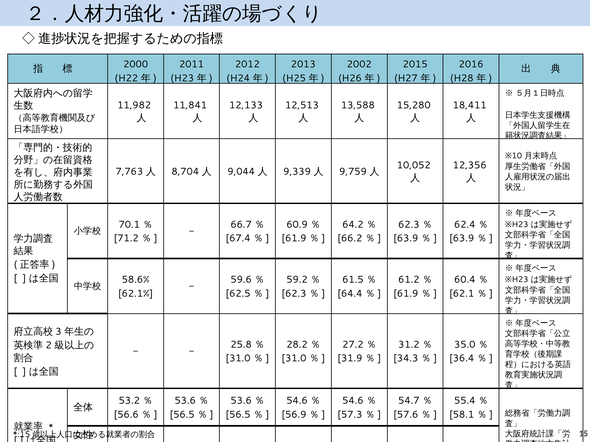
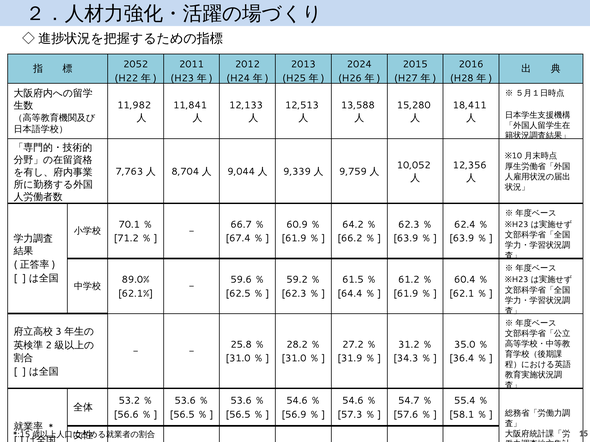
2002: 2002 -> 2024
2000: 2000 -> 2052
58.6%: 58.6% -> 89.0%
